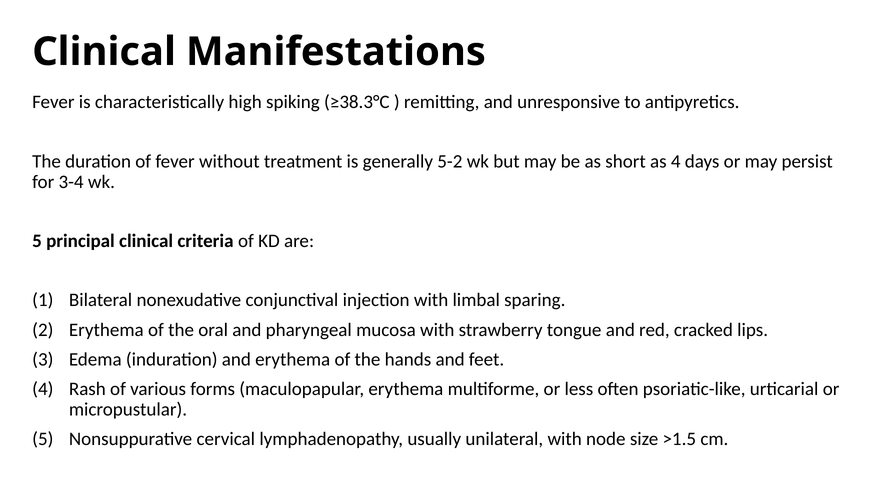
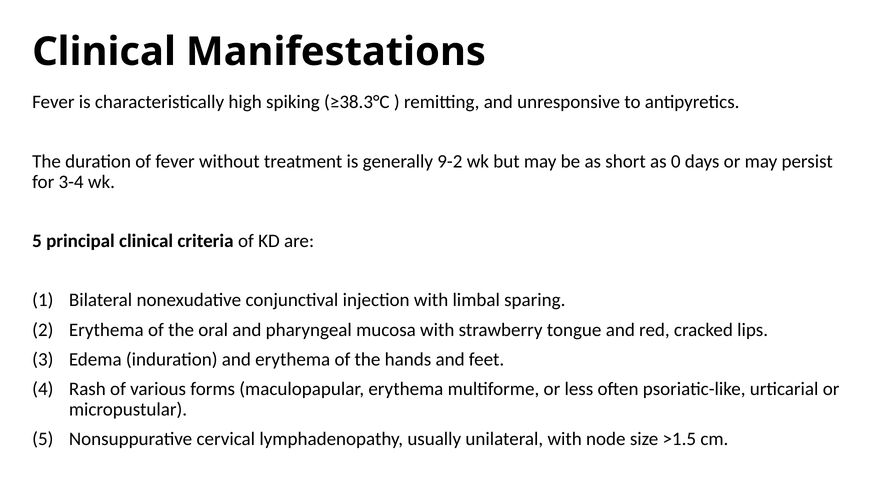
5-2: 5-2 -> 9-2
as 4: 4 -> 0
